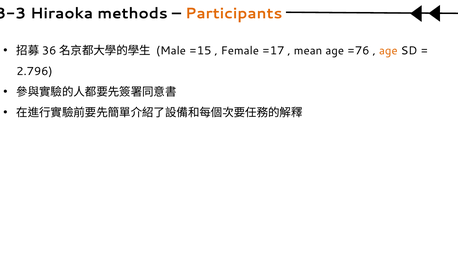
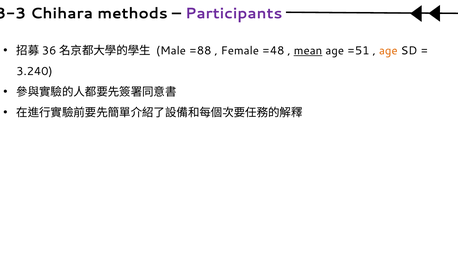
Hiraoka: Hiraoka -> Chihara
Participants colour: orange -> purple
=15: =15 -> =88
=17: =17 -> =48
mean underline: none -> present
=76: =76 -> =51
2.796: 2.796 -> 3.240
